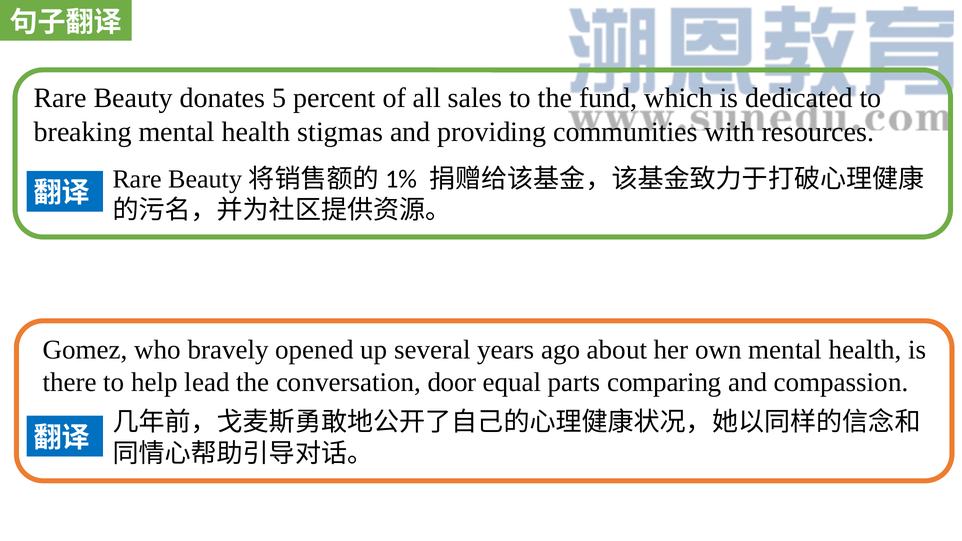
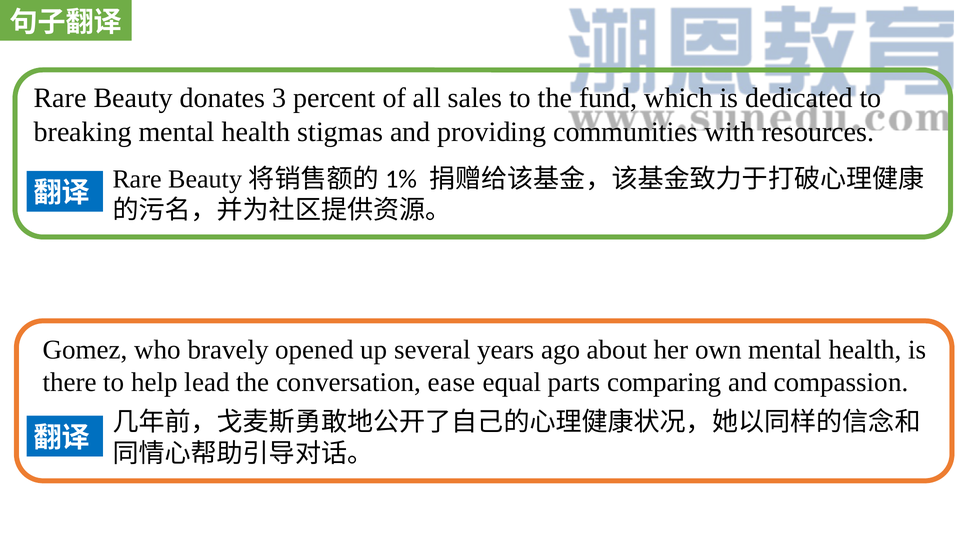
5: 5 -> 3
door: door -> ease
